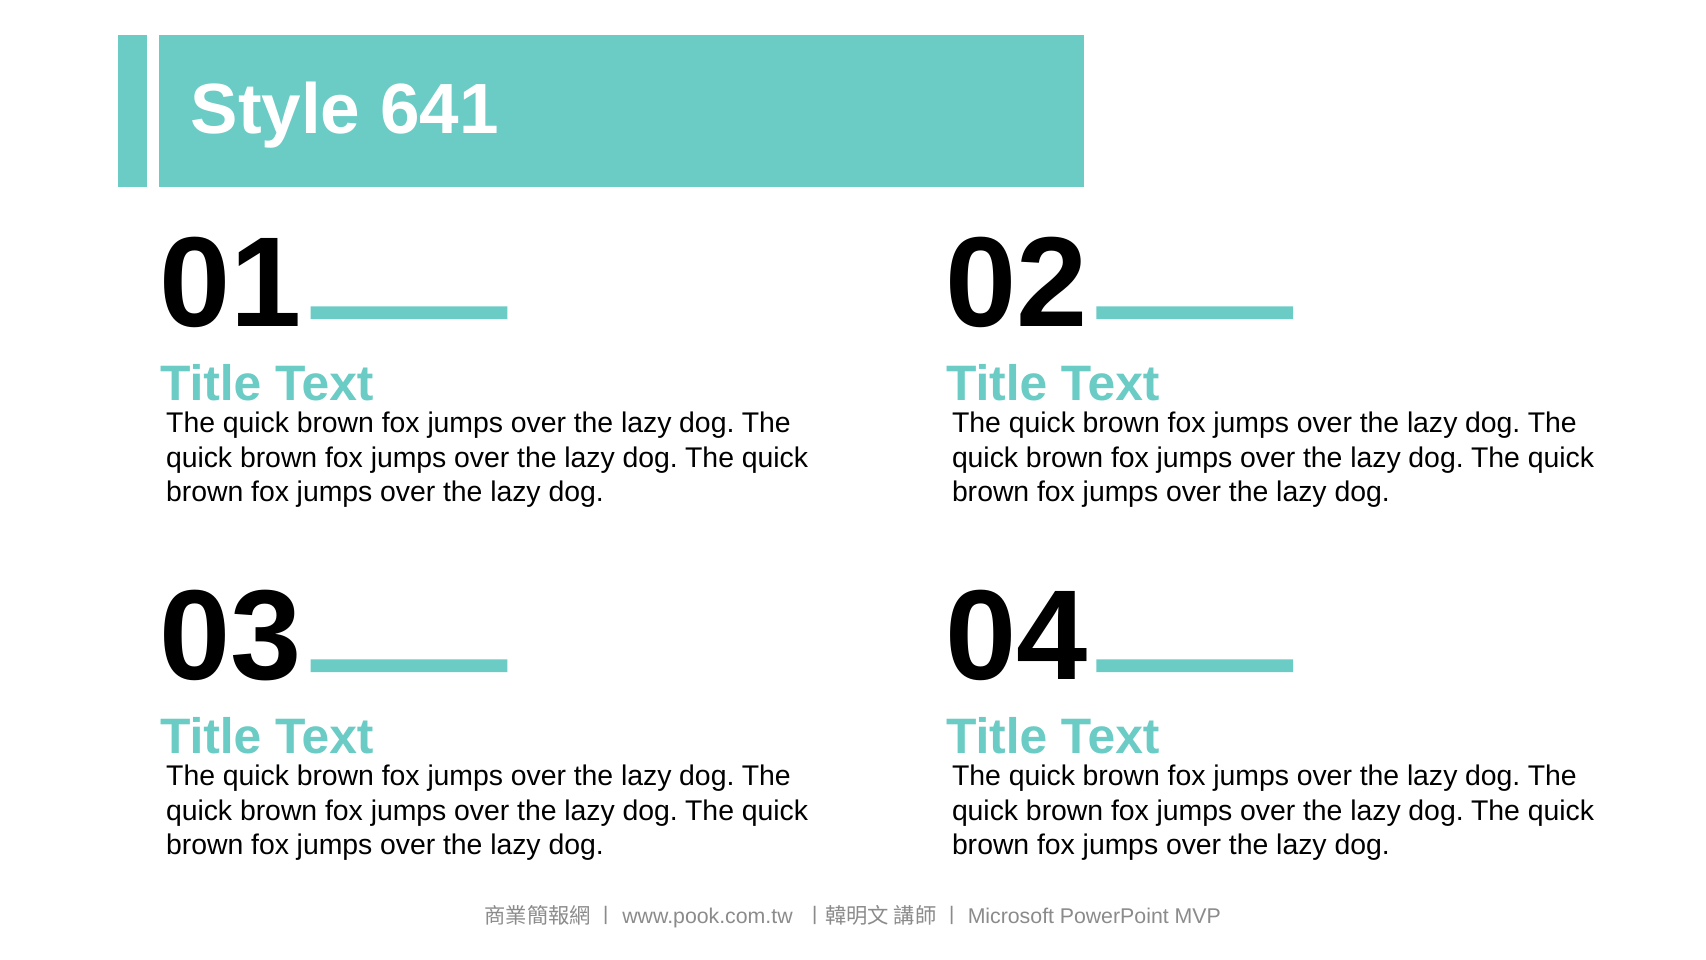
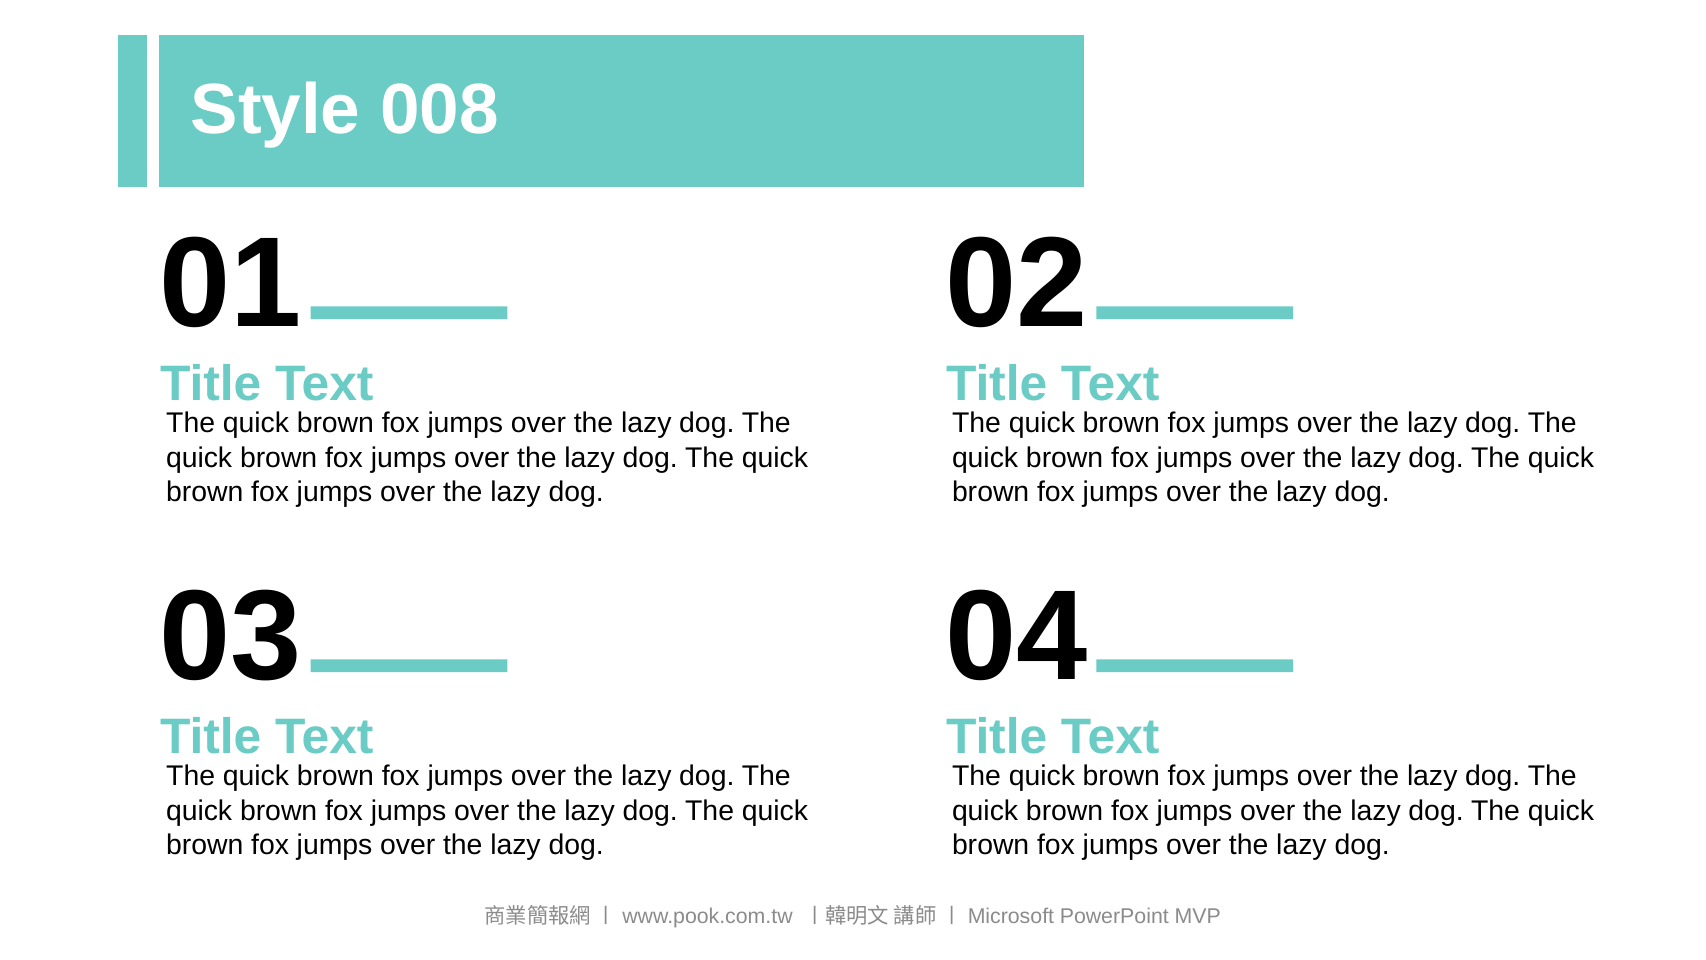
641: 641 -> 008
